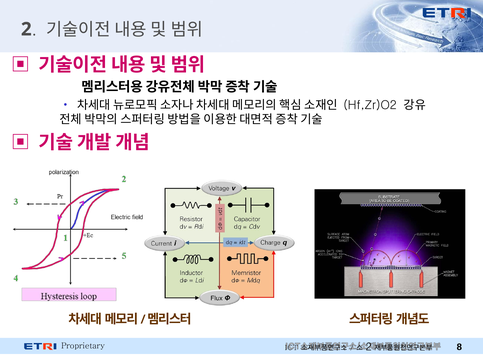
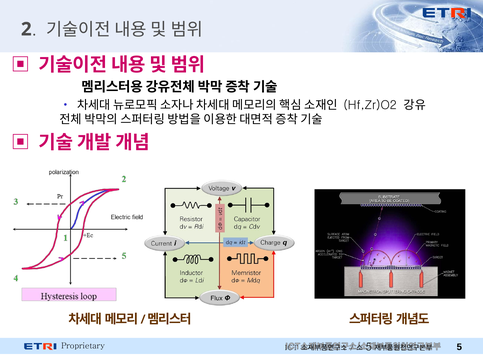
Proprietary 8: 8 -> 5
2 at (369, 347): 2 -> 5
